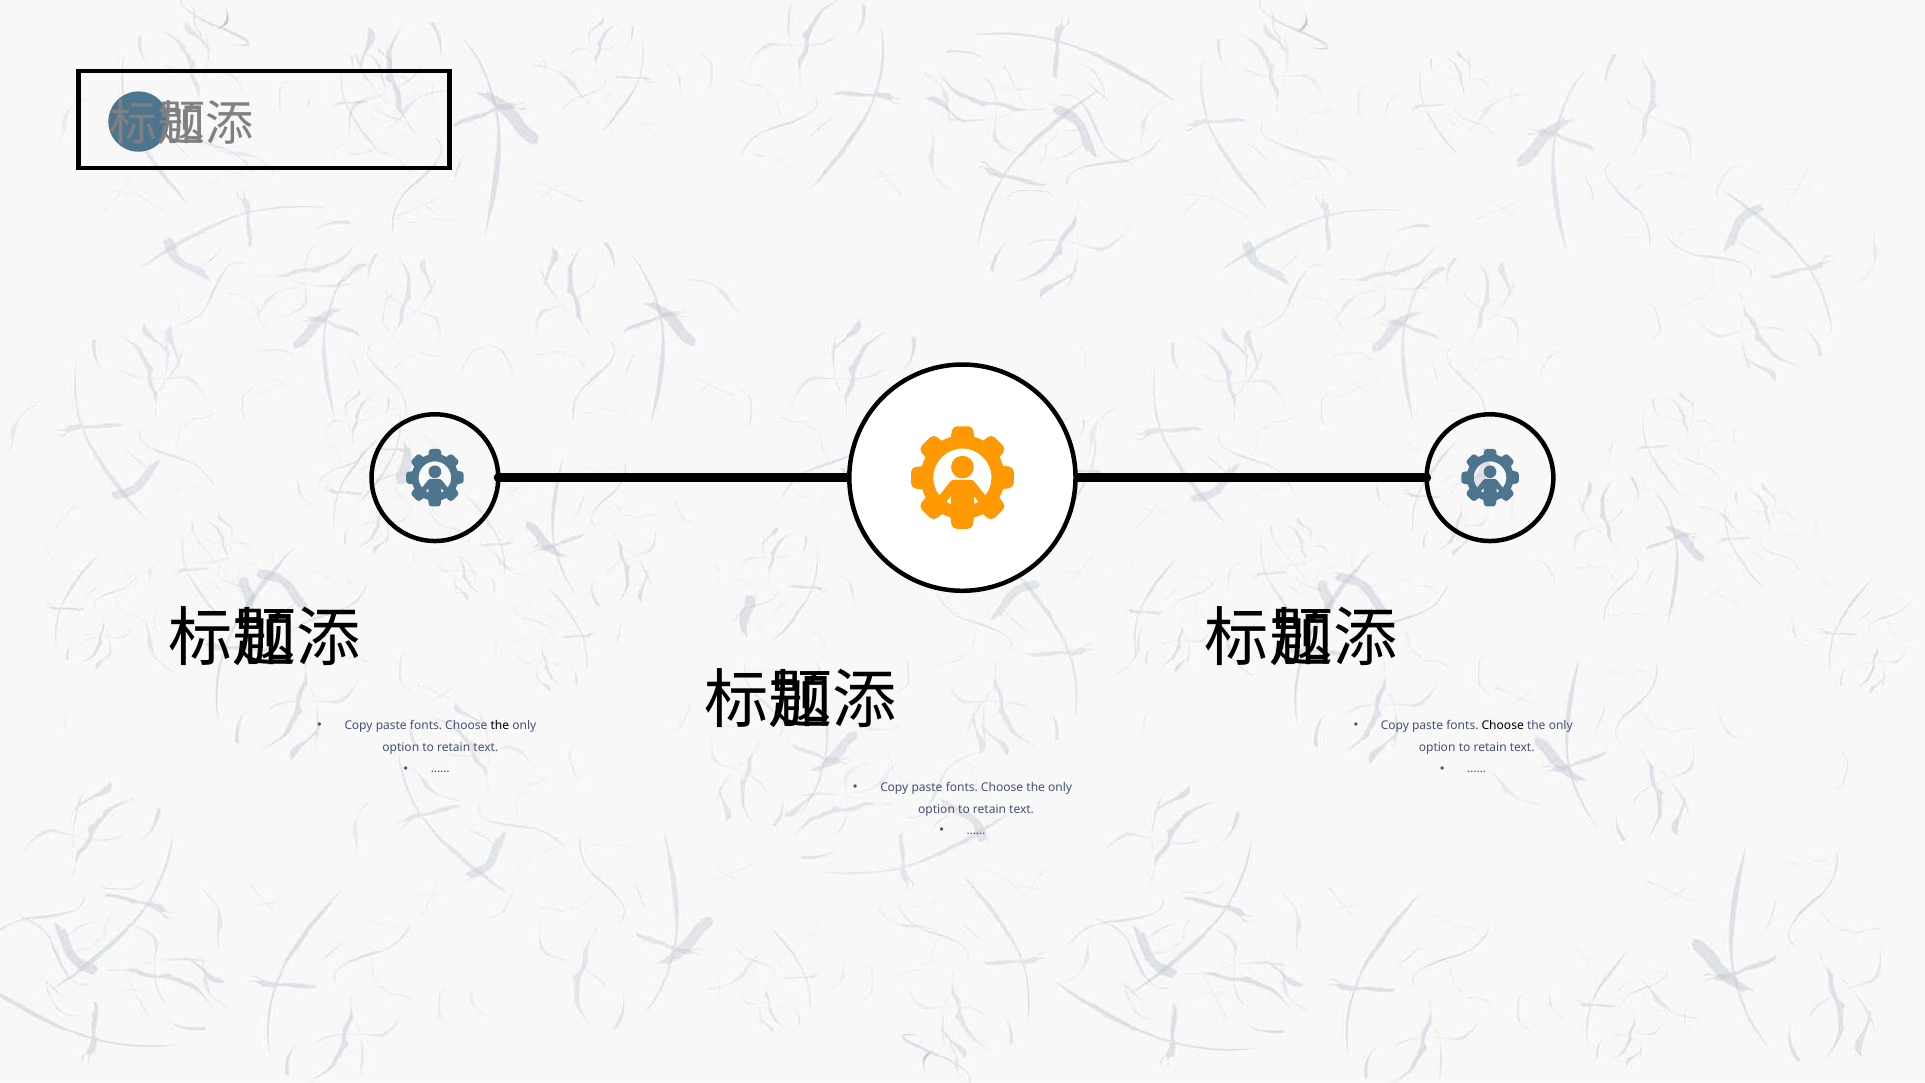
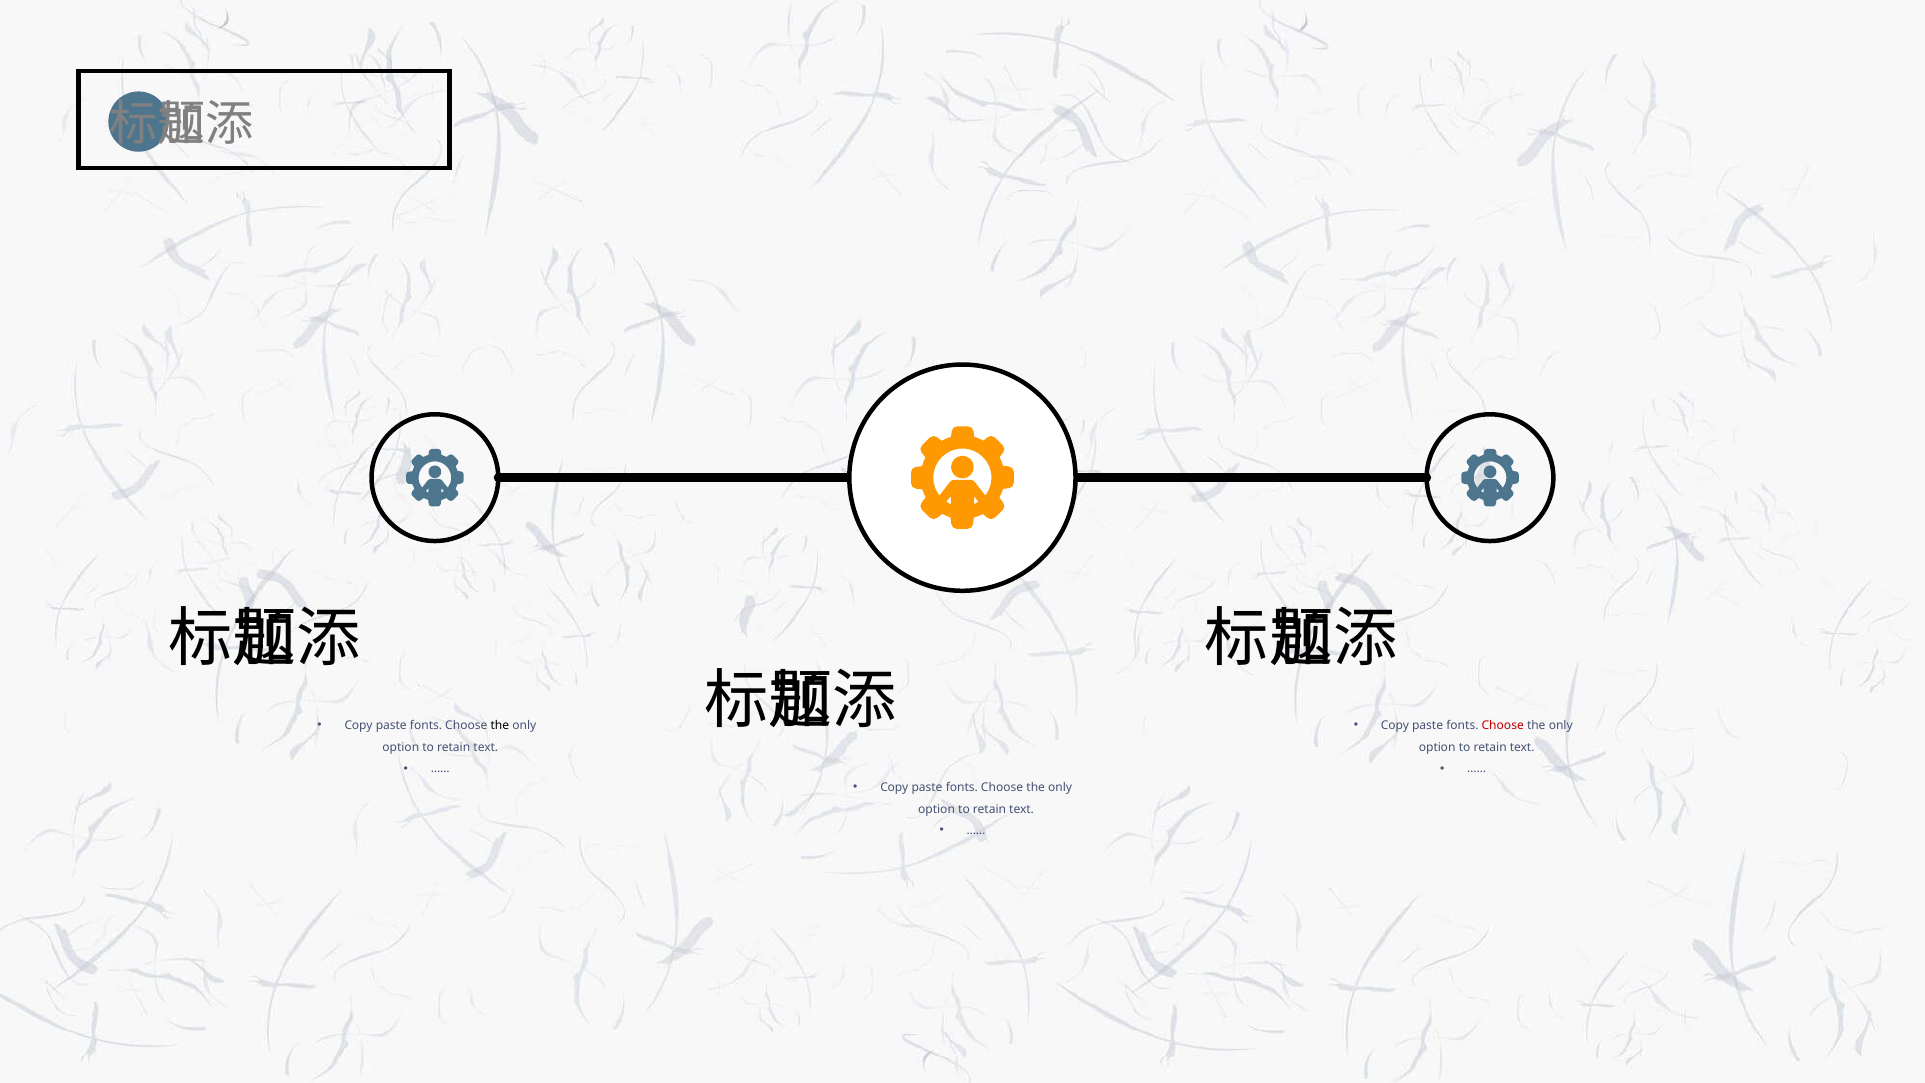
Choose at (1503, 725) colour: black -> red
